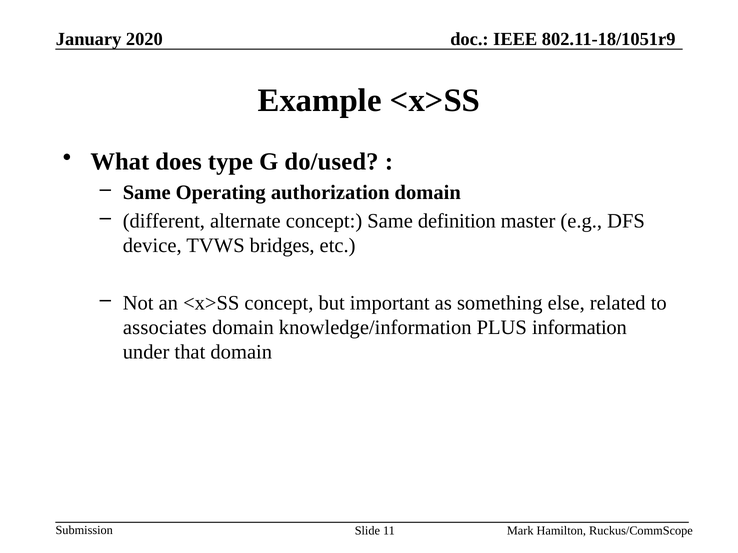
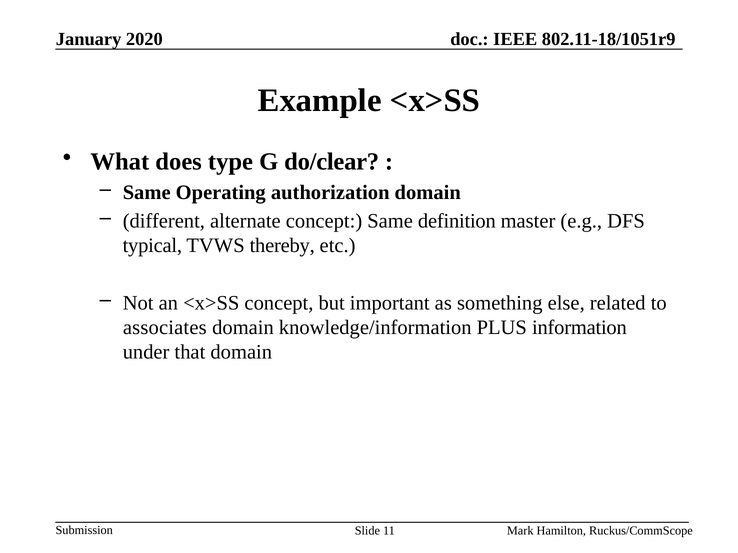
do/used: do/used -> do/clear
device: device -> typical
bridges: bridges -> thereby
